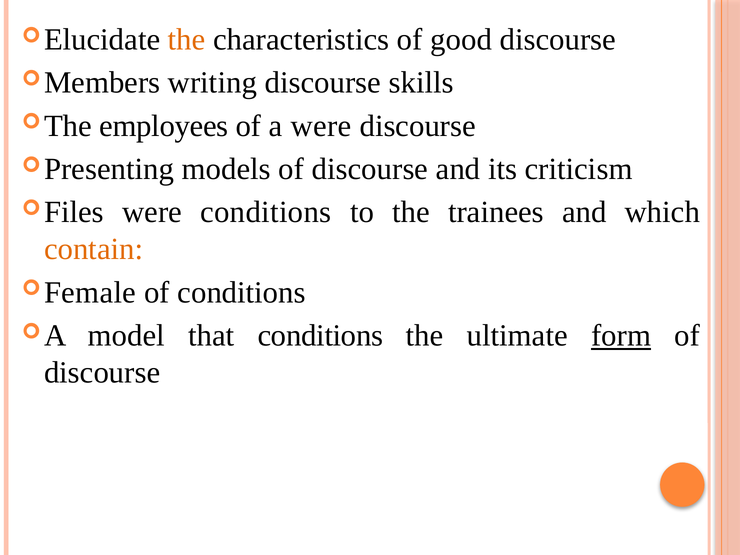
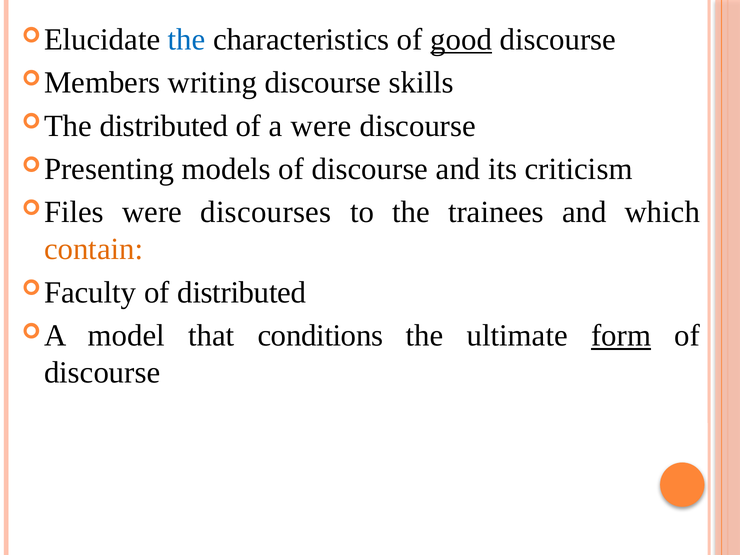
the at (187, 40) colour: orange -> blue
good underline: none -> present
The employees: employees -> distributed
were conditions: conditions -> discourses
Female: Female -> Faculty
of conditions: conditions -> distributed
